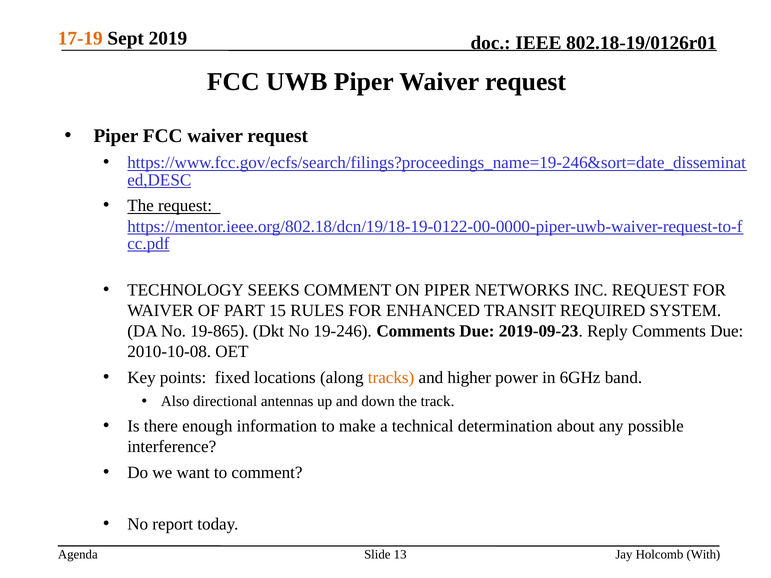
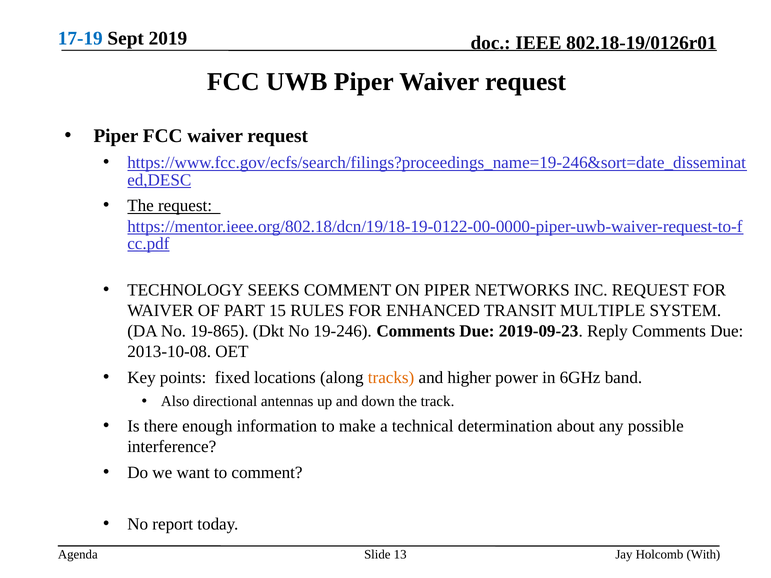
17-19 colour: orange -> blue
REQUIRED: REQUIRED -> MULTIPLE
2010-10-08: 2010-10-08 -> 2013-10-08
